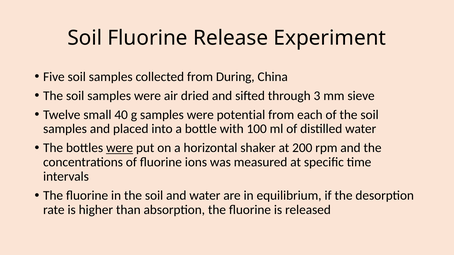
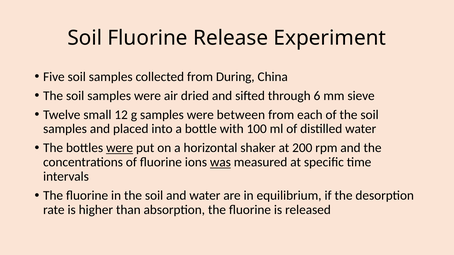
3: 3 -> 6
40: 40 -> 12
potential: potential -> between
was underline: none -> present
